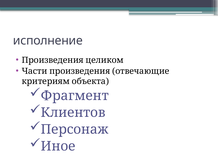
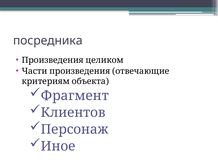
исполнение: исполнение -> посредника
